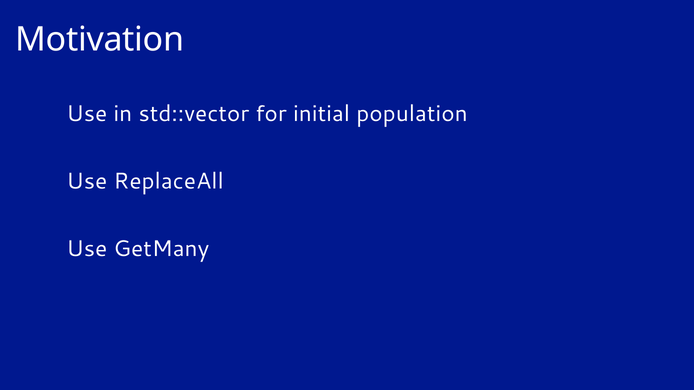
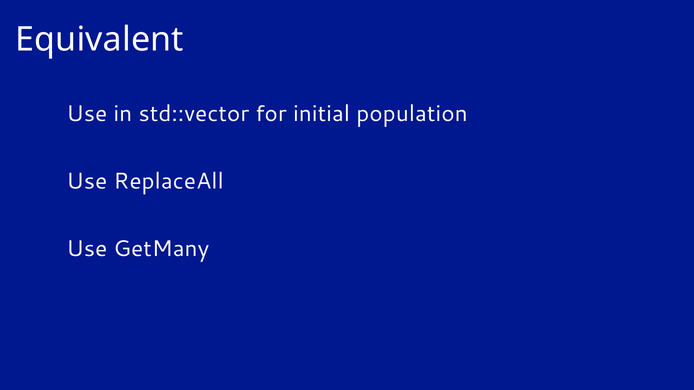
Motivation: Motivation -> Equivalent
